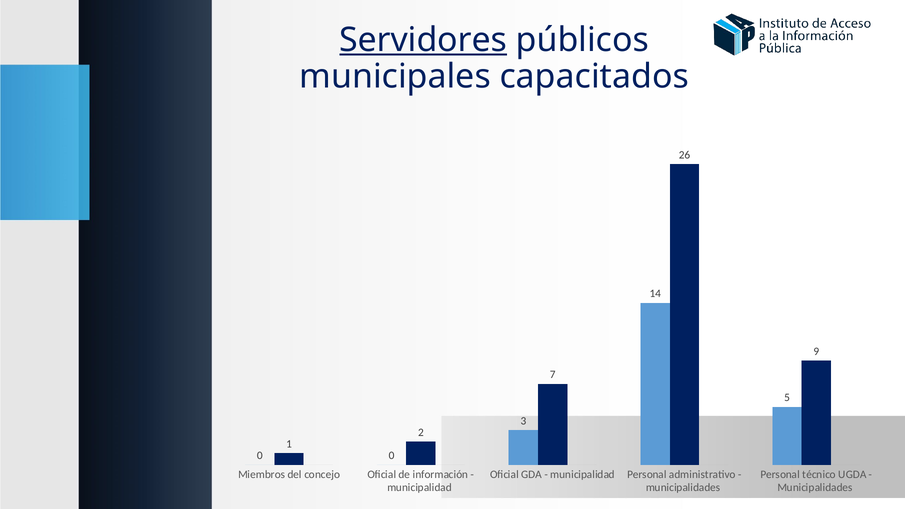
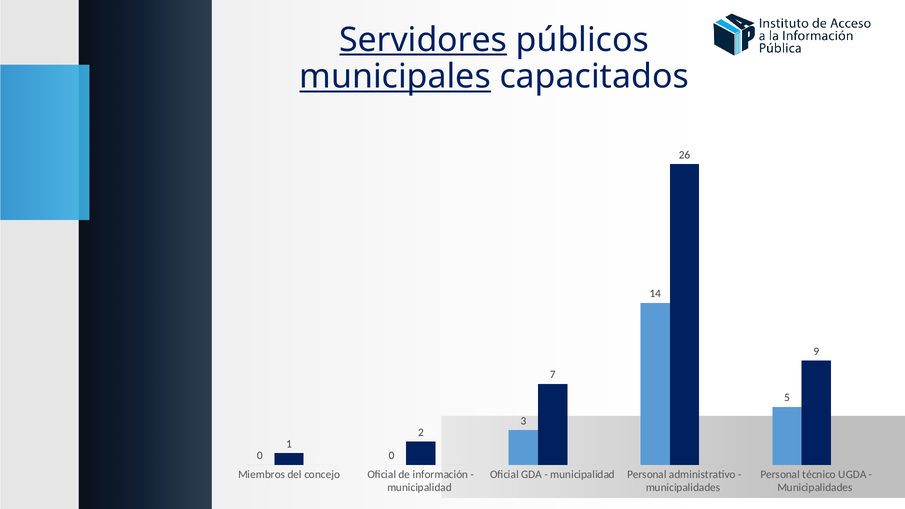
municipales underline: none -> present
